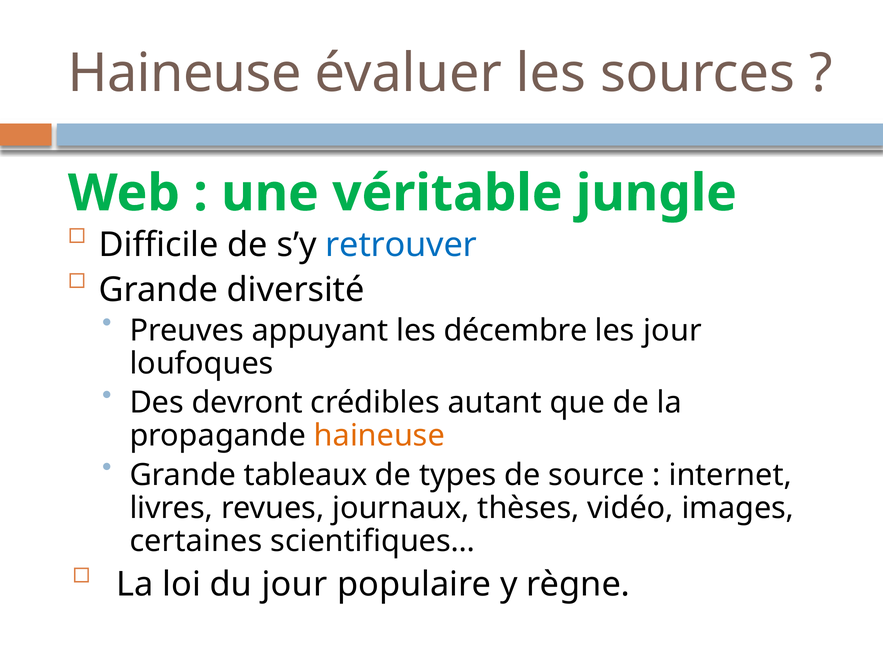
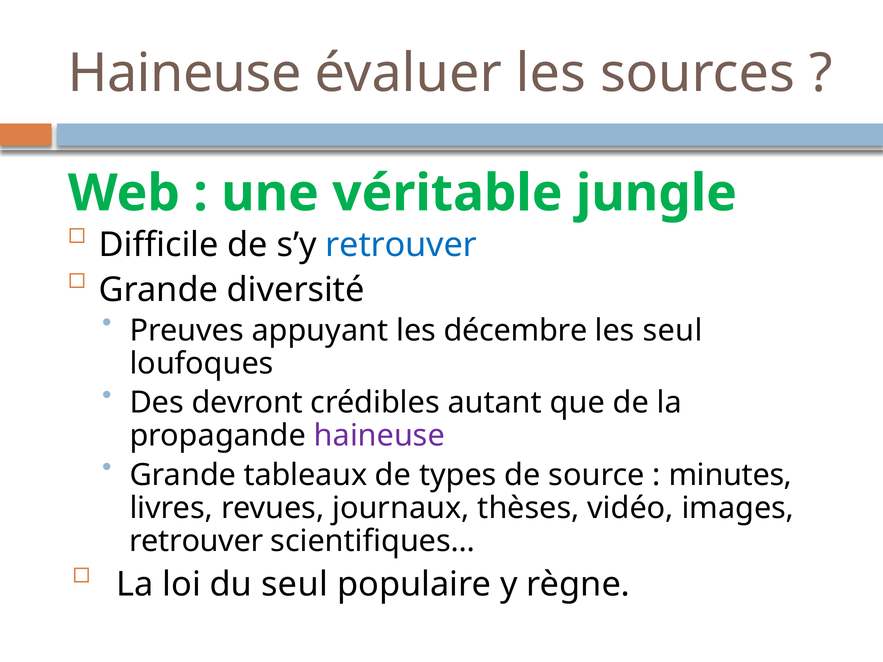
les jour: jour -> seul
haineuse at (379, 436) colour: orange -> purple
internet: internet -> minutes
certaines at (196, 541): certaines -> retrouver
du jour: jour -> seul
